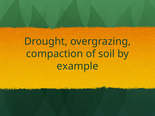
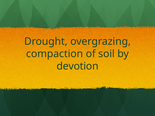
example: example -> devotion
